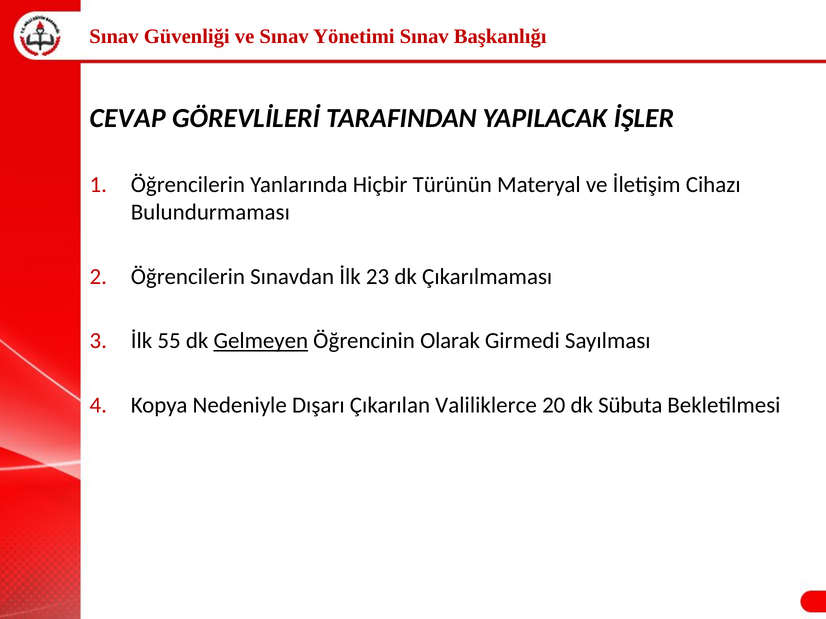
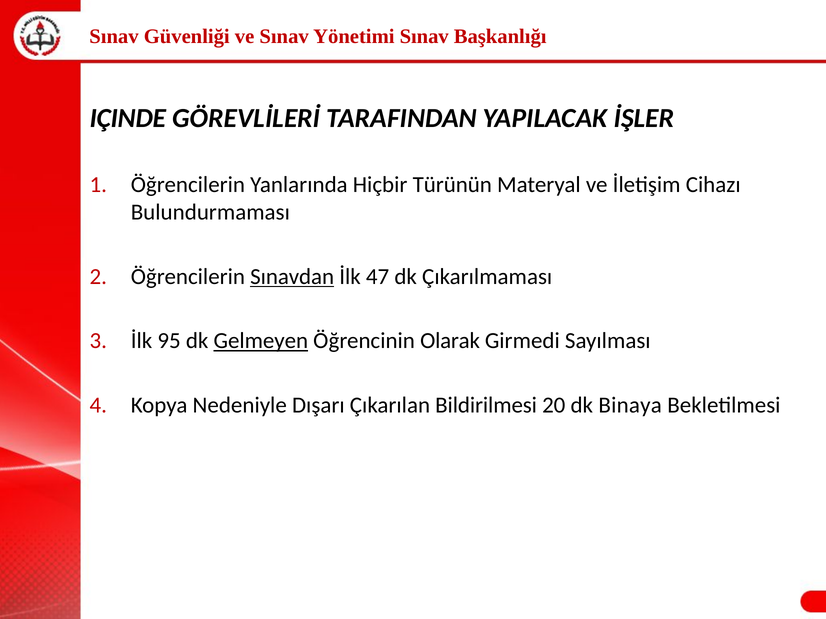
CEVAP: CEVAP -> IÇINDE
Sınavdan underline: none -> present
23: 23 -> 47
55: 55 -> 95
Valiliklerce: Valiliklerce -> Bildirilmesi
Sübuta: Sübuta -> Binaya
